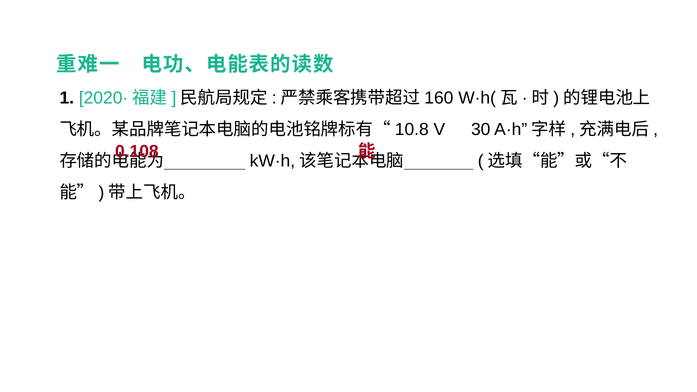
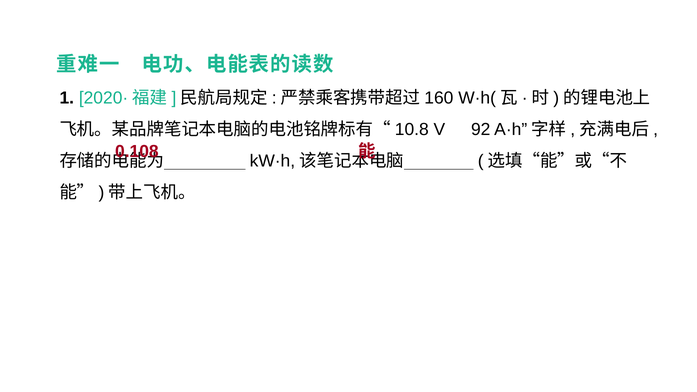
30: 30 -> 92
